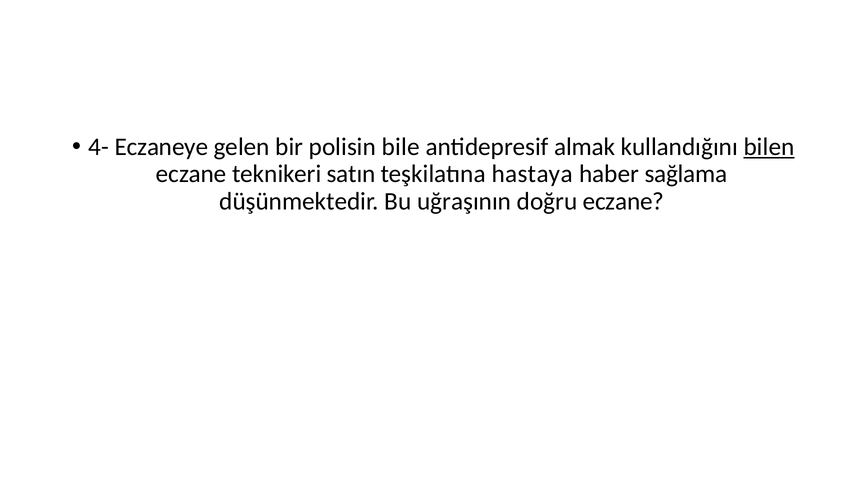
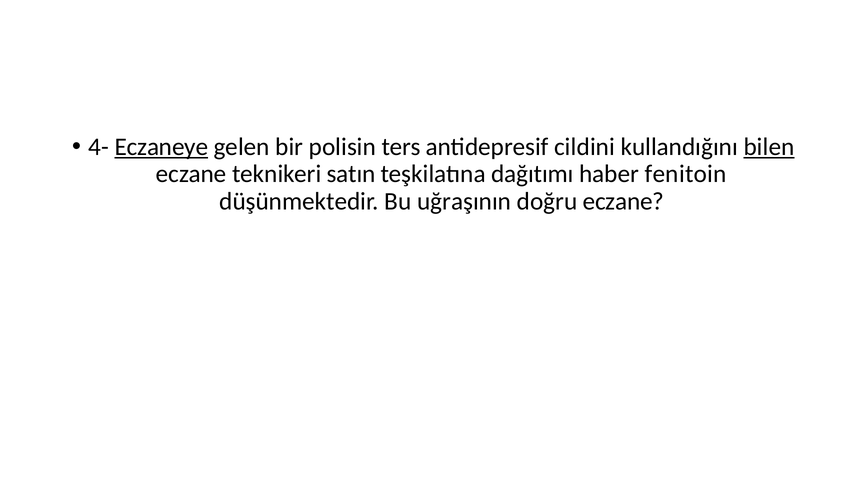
Eczaneye underline: none -> present
bile: bile -> ters
almak: almak -> cildini
hastaya: hastaya -> dağıtımı
sağlama: sağlama -> fenitoin
